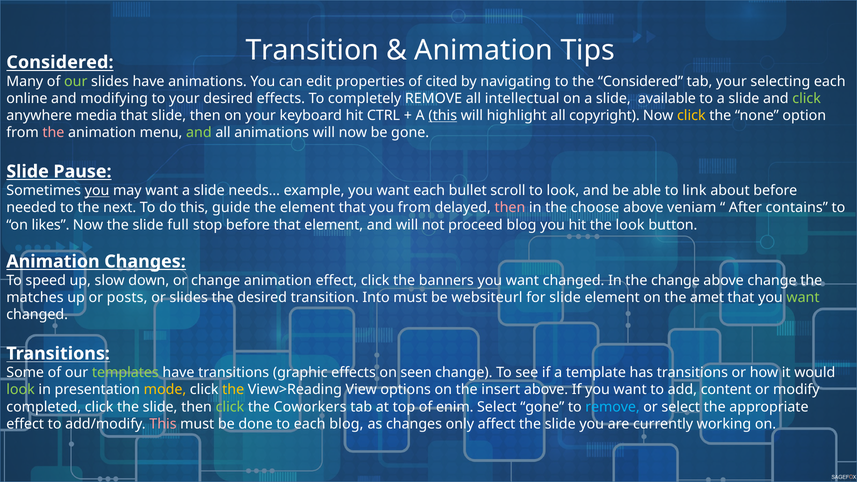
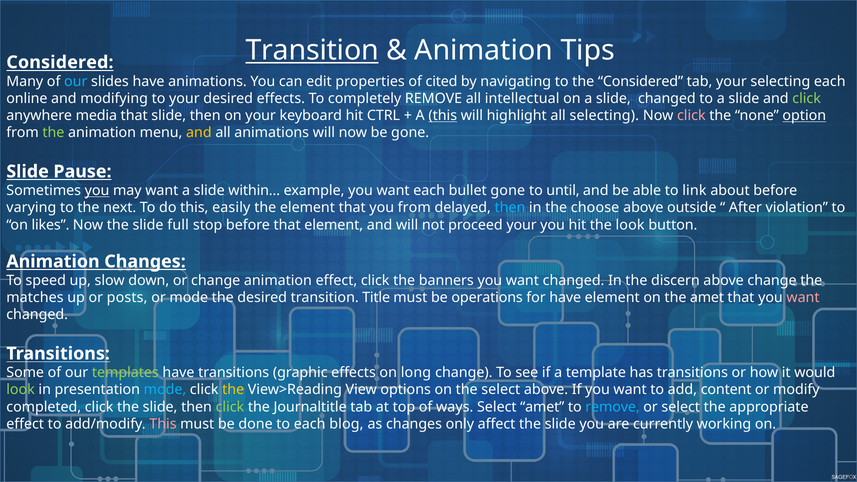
Transition at (312, 51) underline: none -> present
our at (76, 81) colour: light green -> light blue
slide available: available -> changed
all copyright: copyright -> selecting
click at (691, 116) colour: yellow -> pink
option underline: none -> present
the at (53, 133) colour: pink -> light green
and at (199, 133) colour: light green -> yellow
needs…: needs… -> within…
bullet scroll: scroll -> gone
to look: look -> until
needed: needed -> varying
guide: guide -> easily
then at (510, 208) colour: pink -> light blue
veniam: veniam -> outside
contains: contains -> violation
proceed blog: blog -> your
the change: change -> discern
or slides: slides -> mode
Into: Into -> Title
websiteurl: websiteurl -> operations
for slide: slide -> have
want at (803, 298) colour: light green -> pink
seen: seen -> long
mode at (165, 390) colour: yellow -> light blue
the insert: insert -> select
Coworkers: Coworkers -> Journaltitle
enim: enim -> ways
Select gone: gone -> amet
